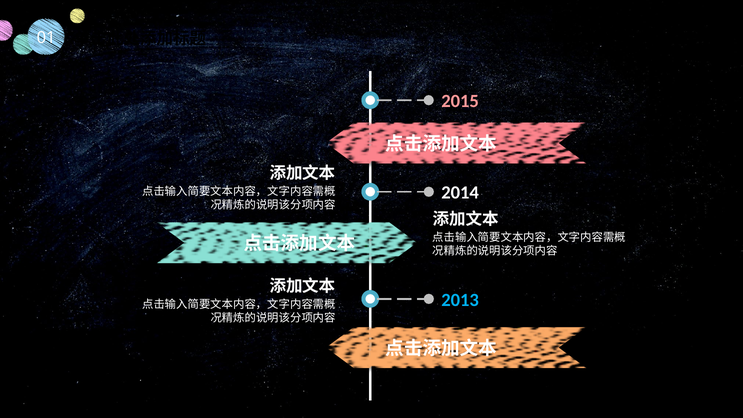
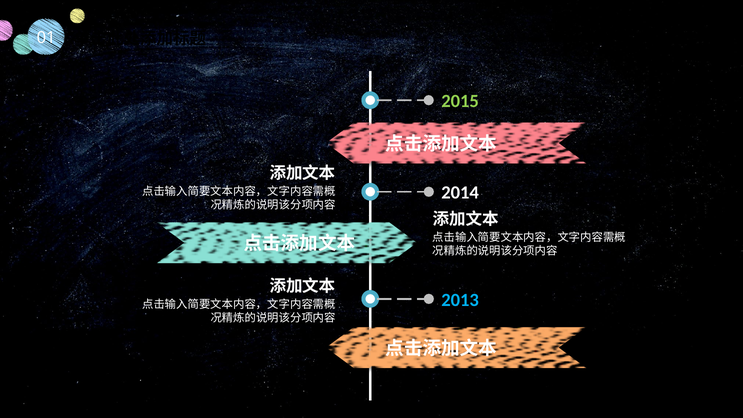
2015 colour: pink -> light green
